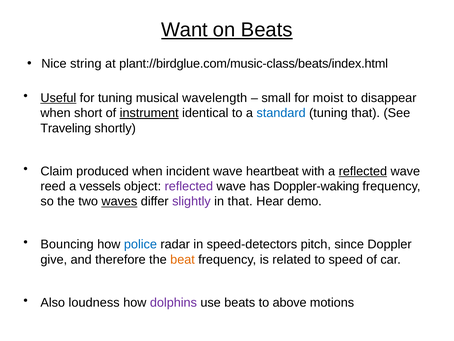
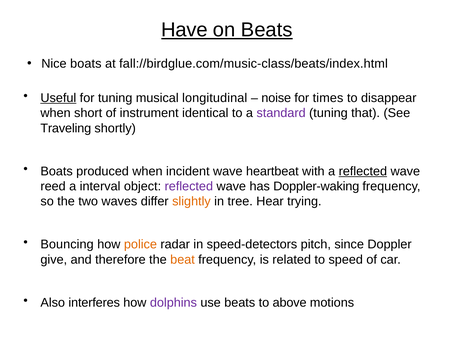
Want: Want -> Have
Nice string: string -> boats
plant://birdglue.com/music-class/beats/index.html: plant://birdglue.com/music-class/beats/index.html -> fall://birdglue.com/music-class/beats/index.html
wavelength: wavelength -> longitudinal
small: small -> noise
moist: moist -> times
instrument underline: present -> none
standard colour: blue -> purple
Claim at (57, 171): Claim -> Boats
vessels: vessels -> interval
waves underline: present -> none
slightly colour: purple -> orange
in that: that -> tree
demo: demo -> trying
police colour: blue -> orange
loudness: loudness -> interferes
